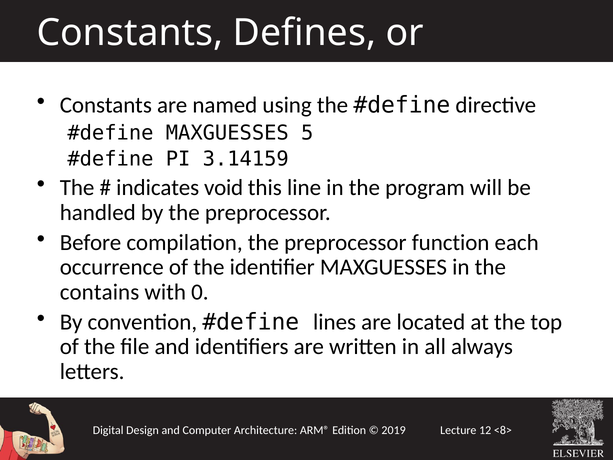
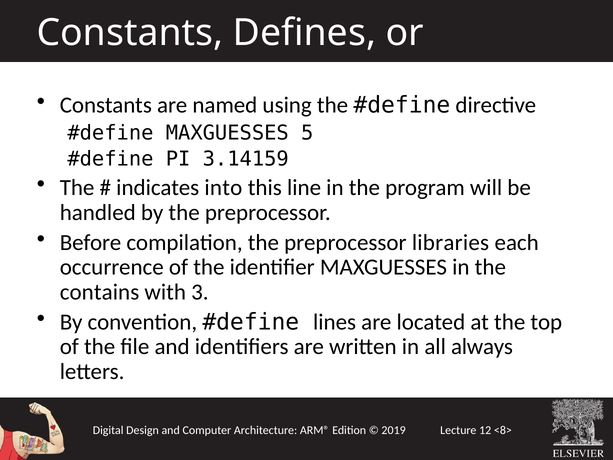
void: void -> into
function: function -> libraries
0: 0 -> 3
